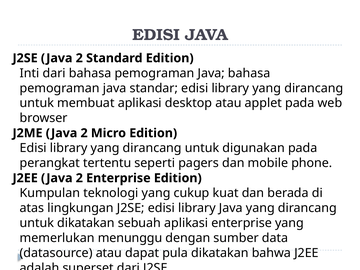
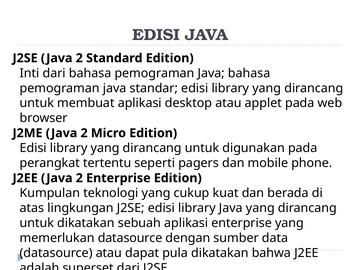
memerlukan menunggu: menunggu -> datasource
